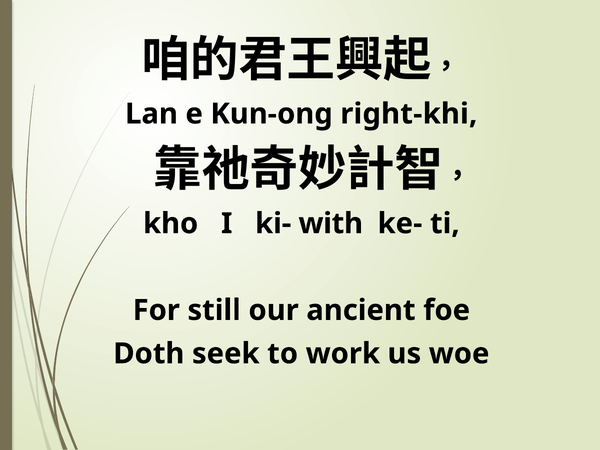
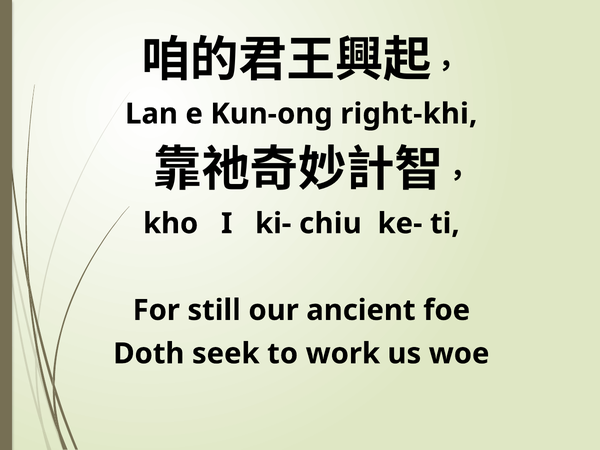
with: with -> chiu
